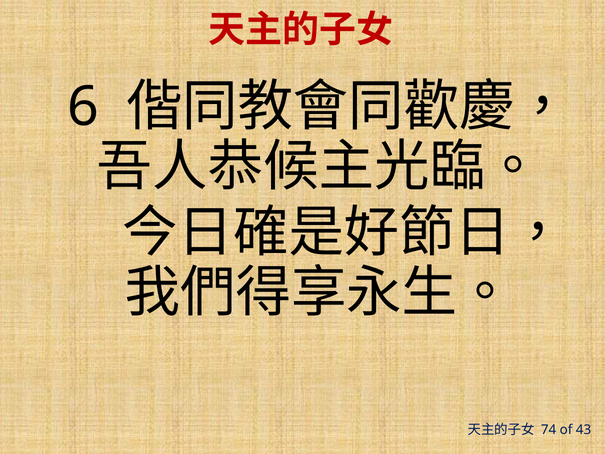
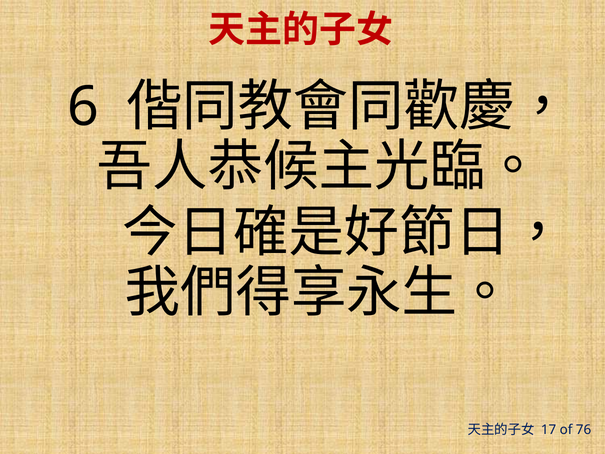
74: 74 -> 17
43: 43 -> 76
